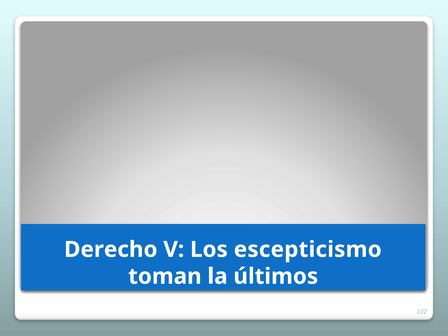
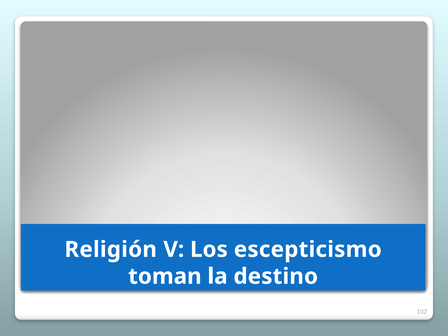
Derecho: Derecho -> Religión
últimos: últimos -> destino
